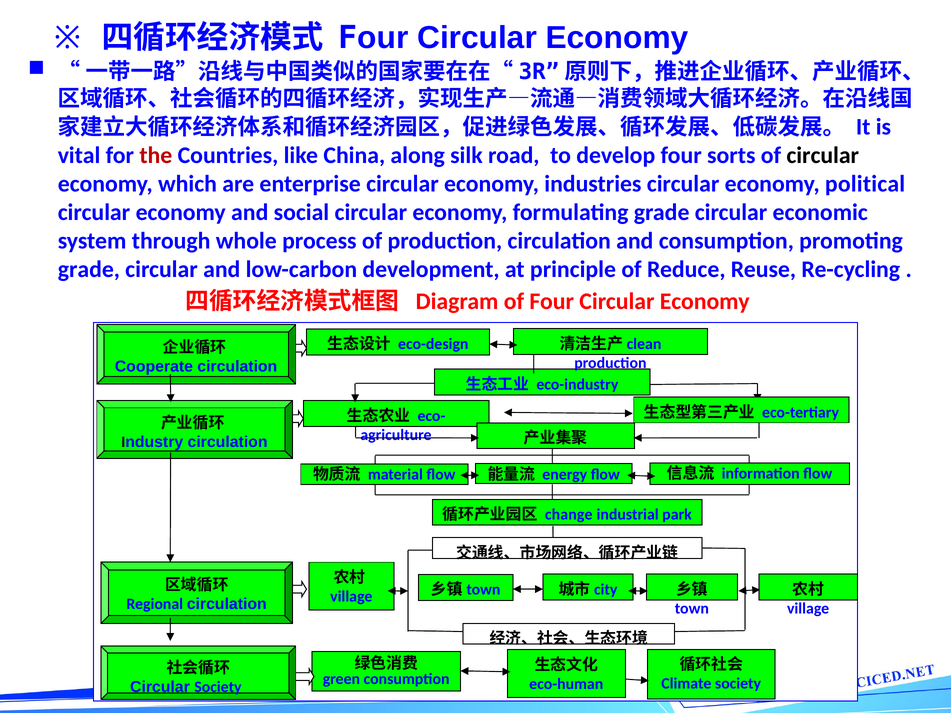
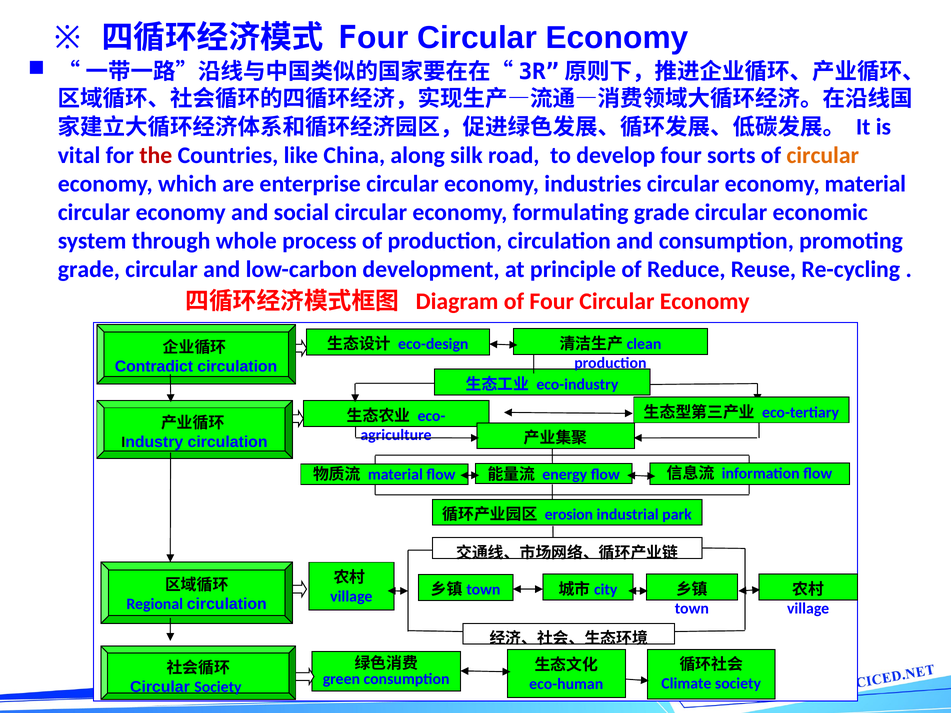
circular at (823, 155) colour: black -> orange
economy political: political -> material
Cooperate: Cooperate -> Contradict
change: change -> erosion
